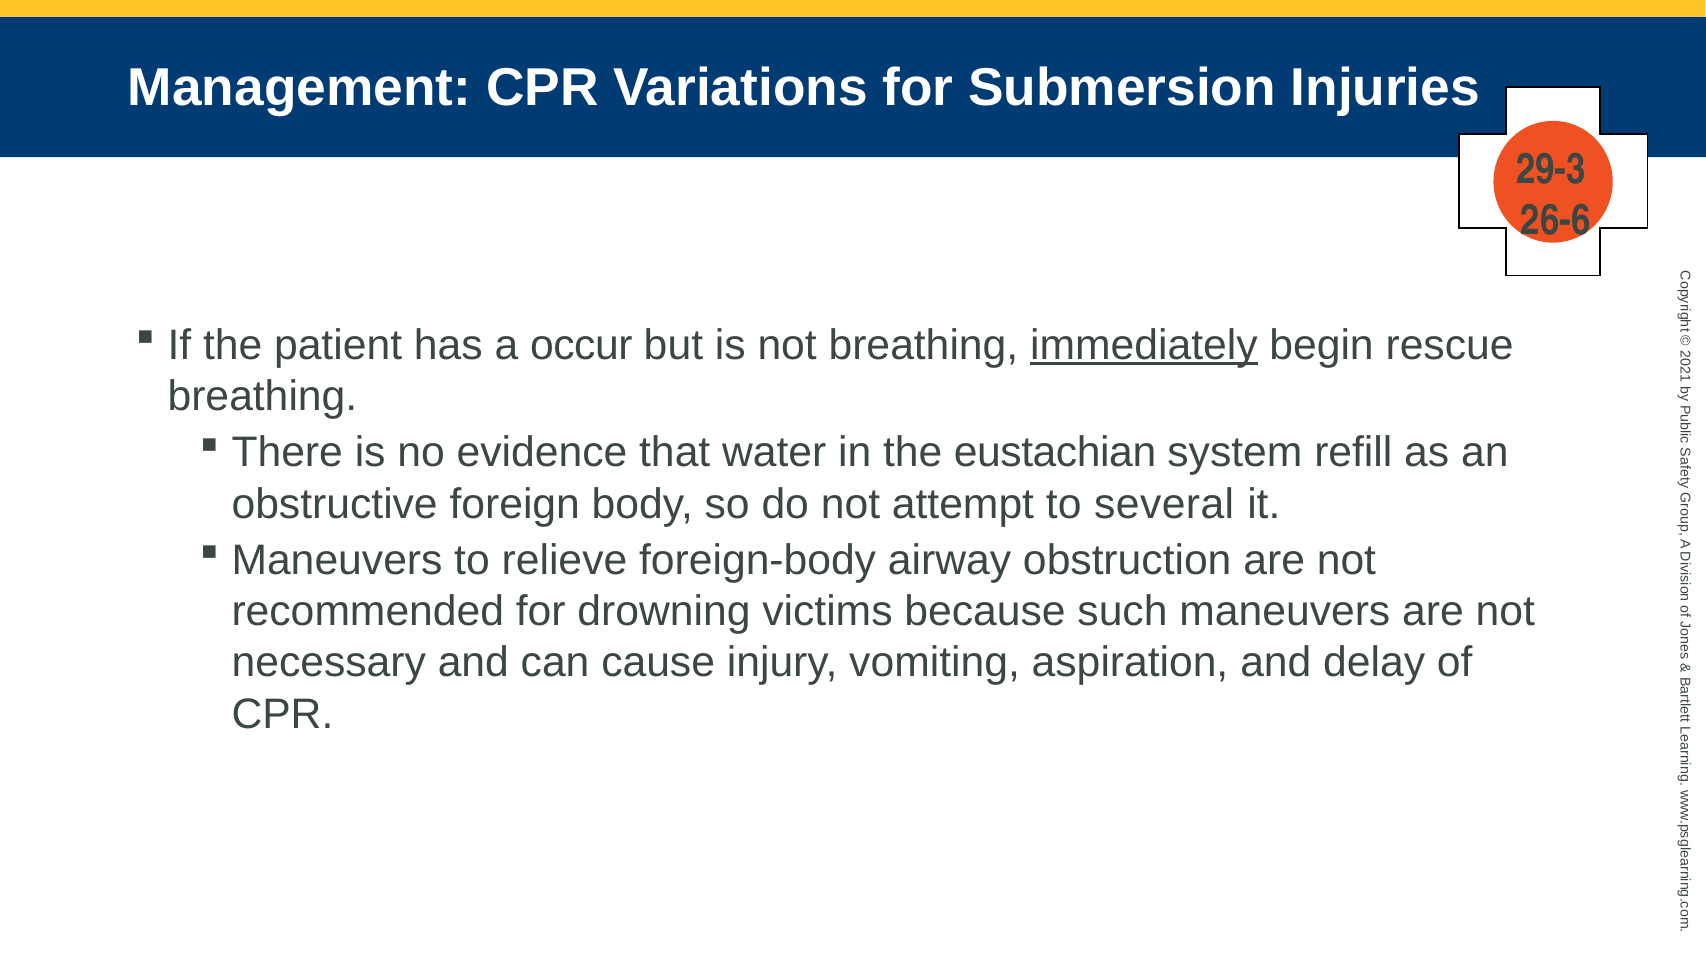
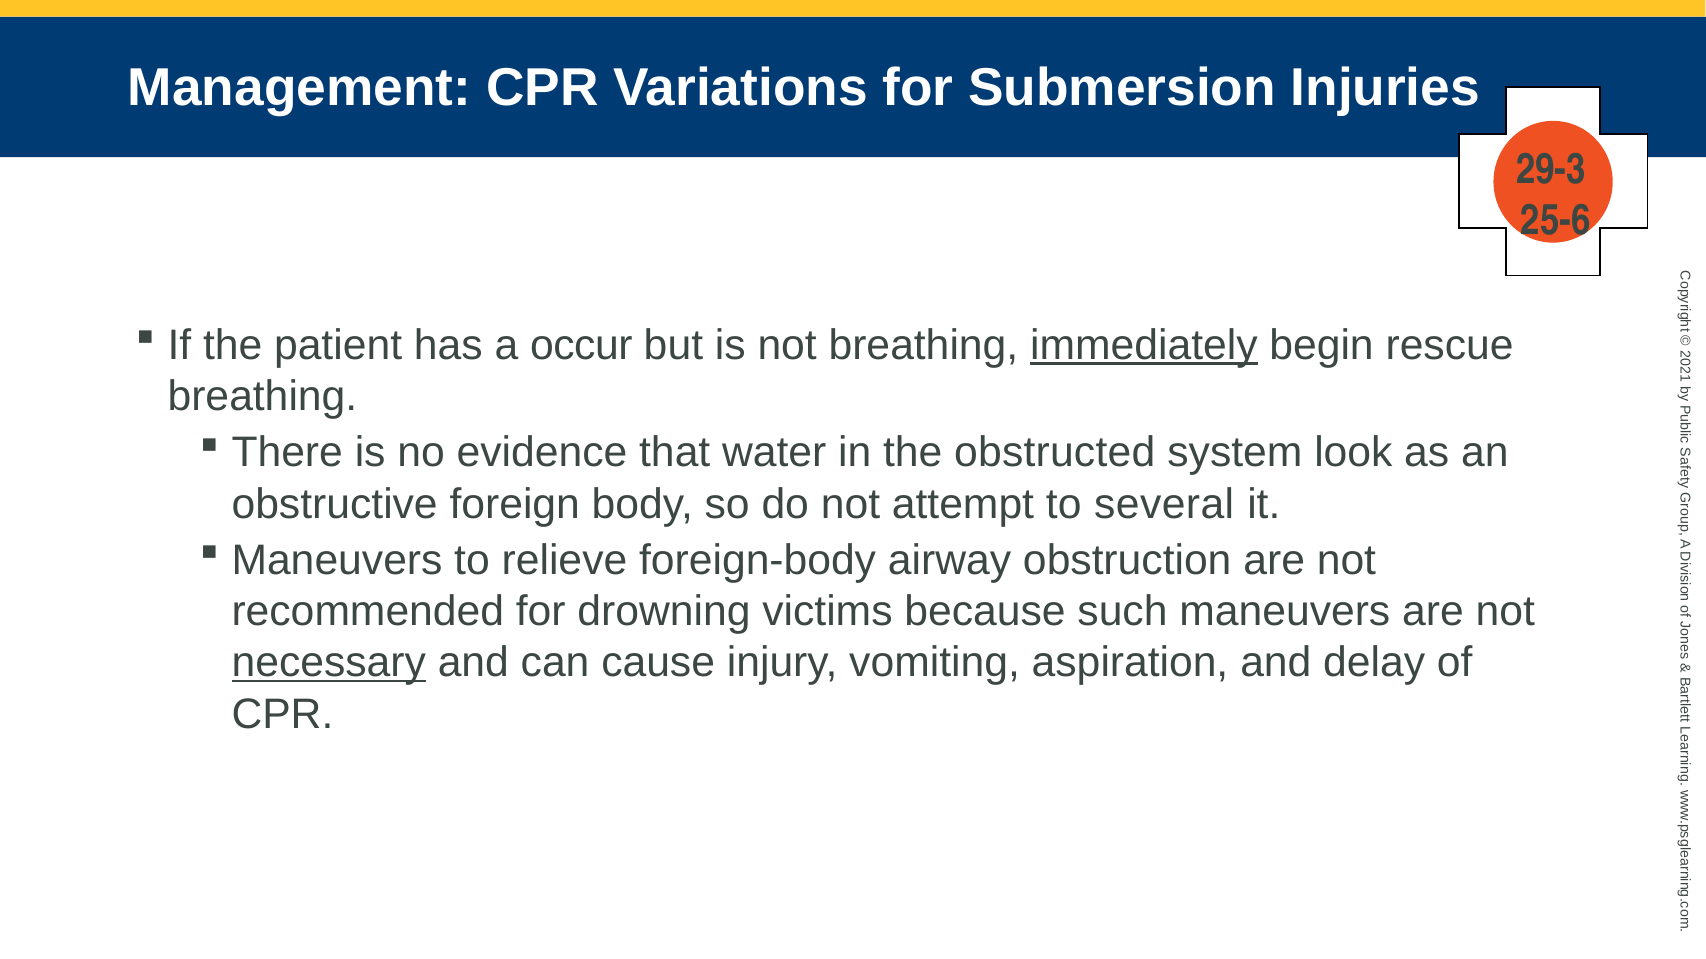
26-6: 26-6 -> 25-6
eustachian: eustachian -> obstructed
refill: refill -> look
necessary underline: none -> present
